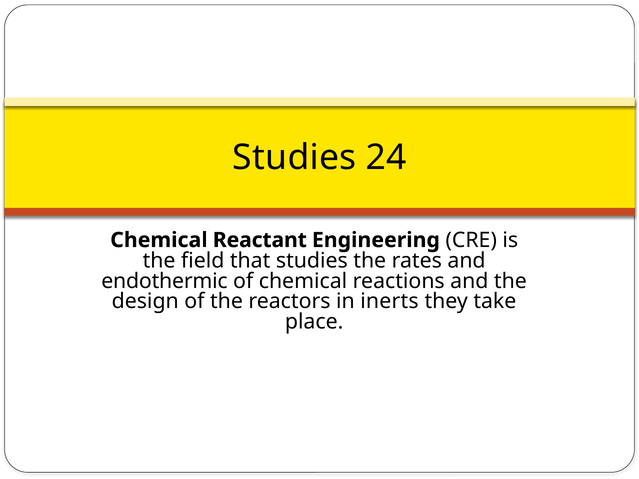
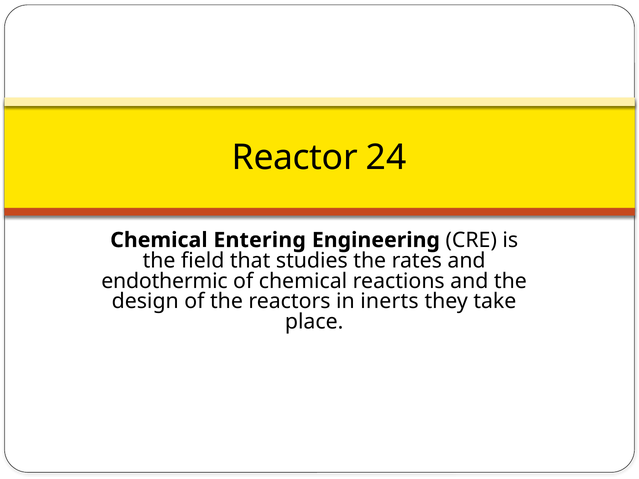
Studies at (294, 157): Studies -> Reactor
Reactant: Reactant -> Entering
